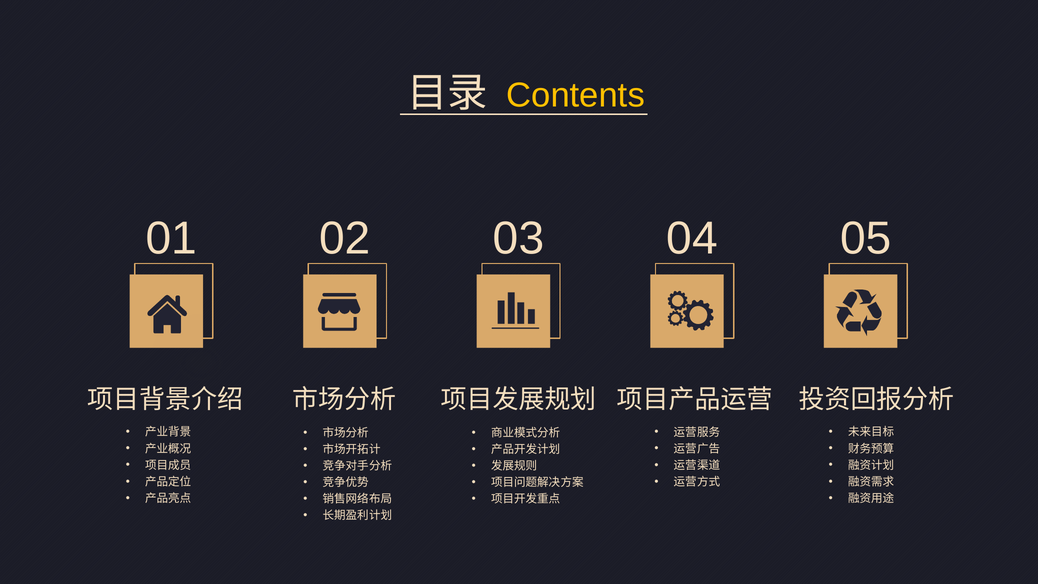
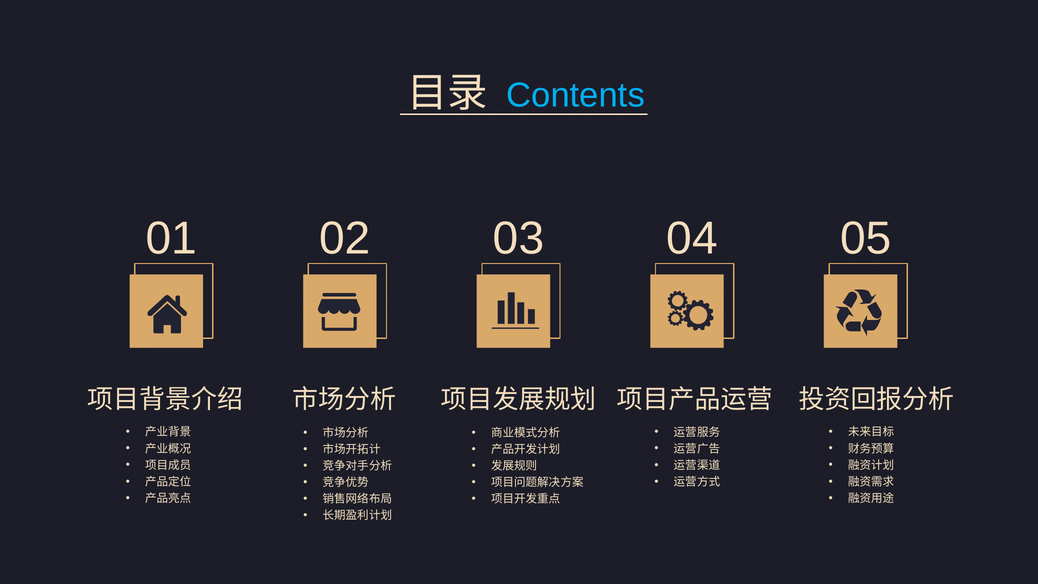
Contents colour: yellow -> light blue
